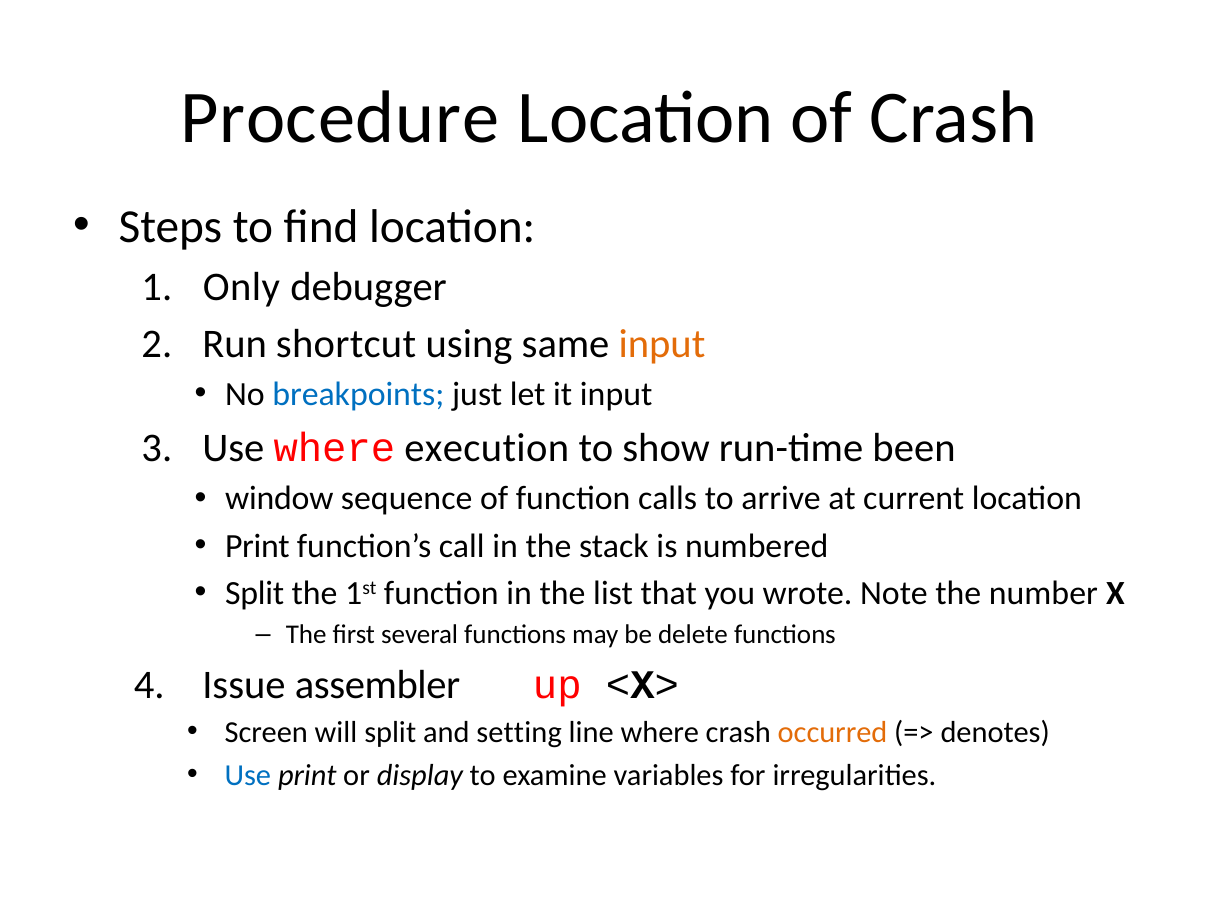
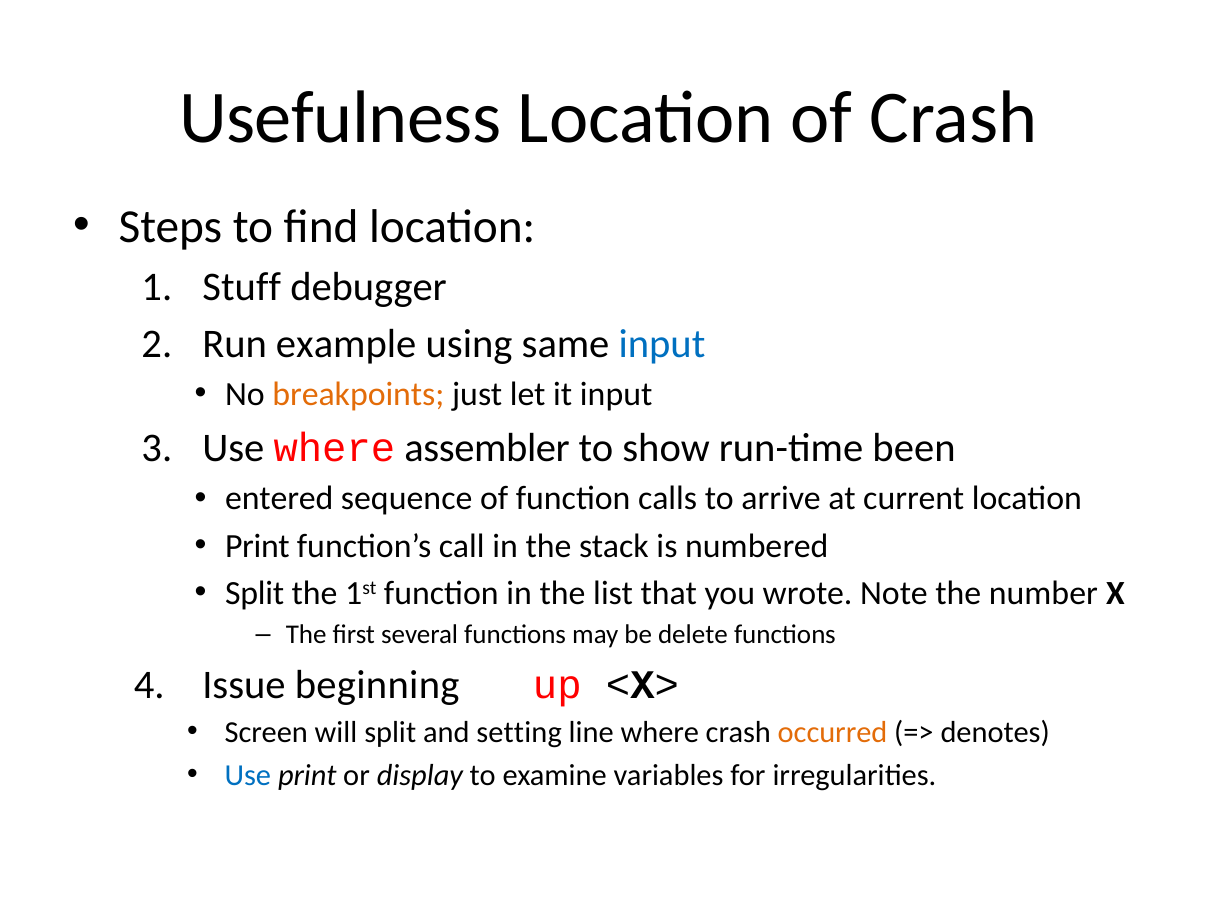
Procedure: Procedure -> Usefulness
Only: Only -> Stuff
shortcut: shortcut -> example
input at (662, 344) colour: orange -> blue
breakpoints colour: blue -> orange
execution: execution -> assembler
window: window -> entered
assembler: assembler -> beginning
